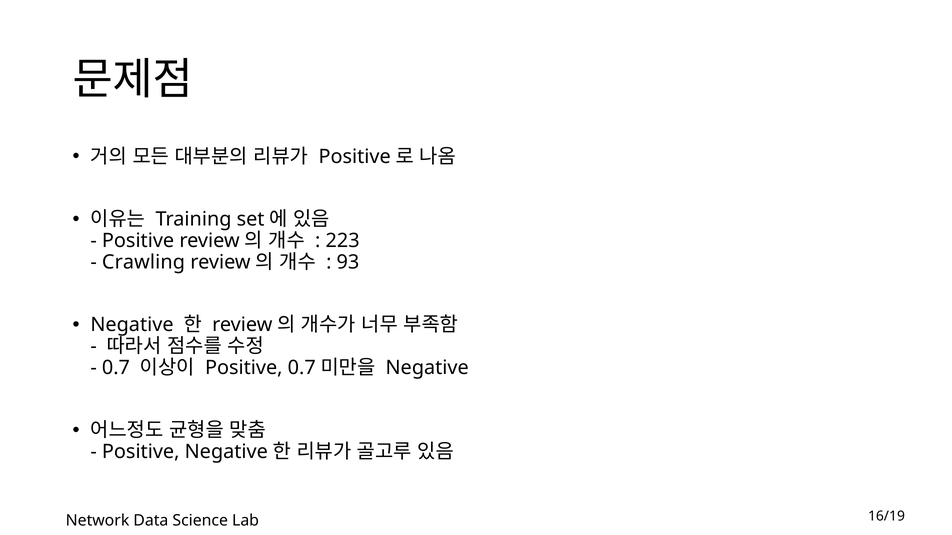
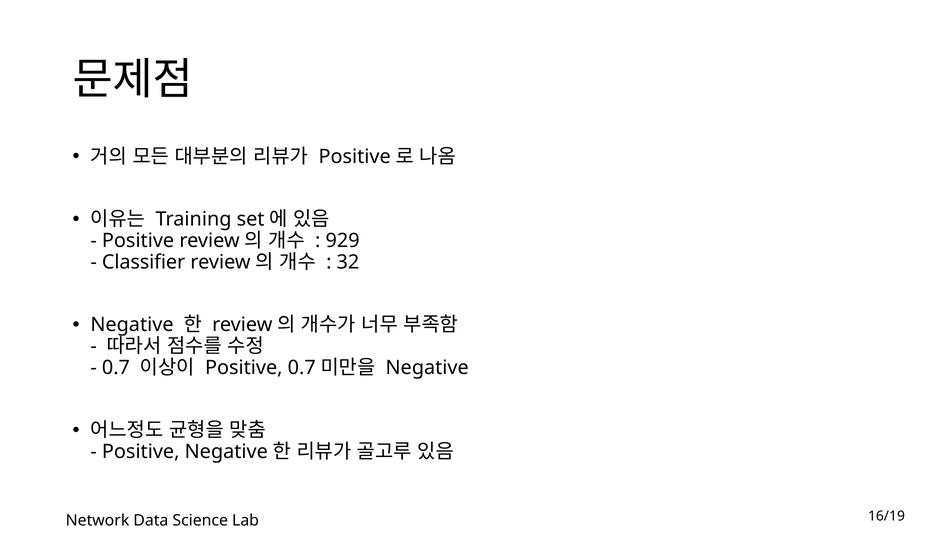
223: 223 -> 929
Crawling: Crawling -> Classifier
93: 93 -> 32
